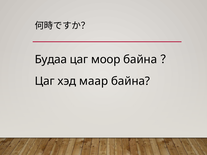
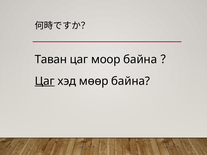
Будаа: Будаа -> Таван
Цаг at (45, 81) underline: none -> present
маар: маар -> мөөр
